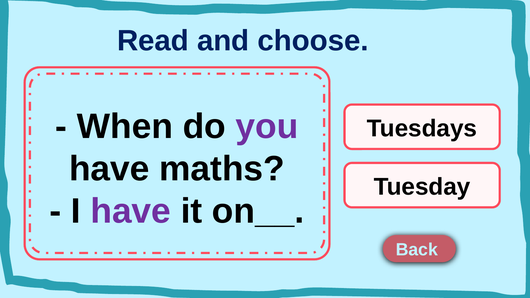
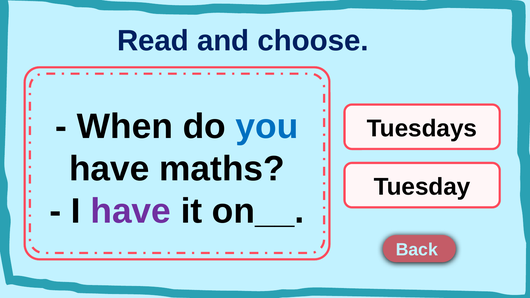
you colour: purple -> blue
